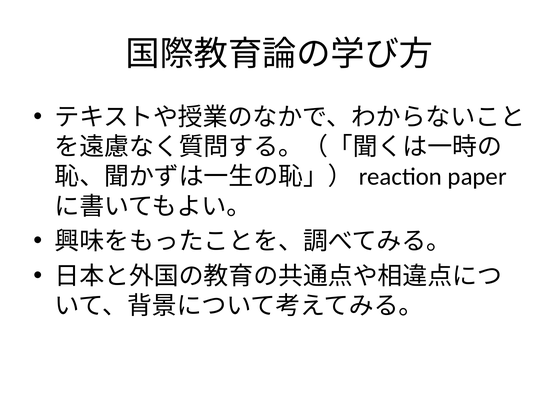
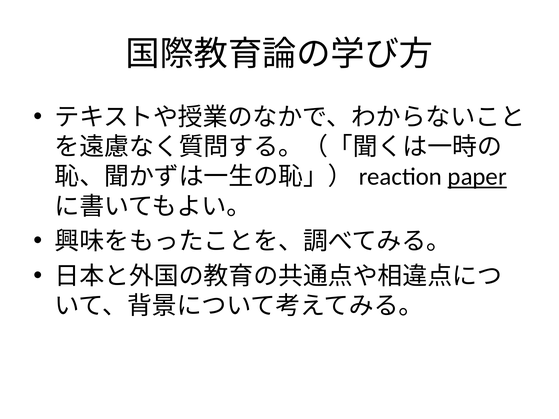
paper underline: none -> present
